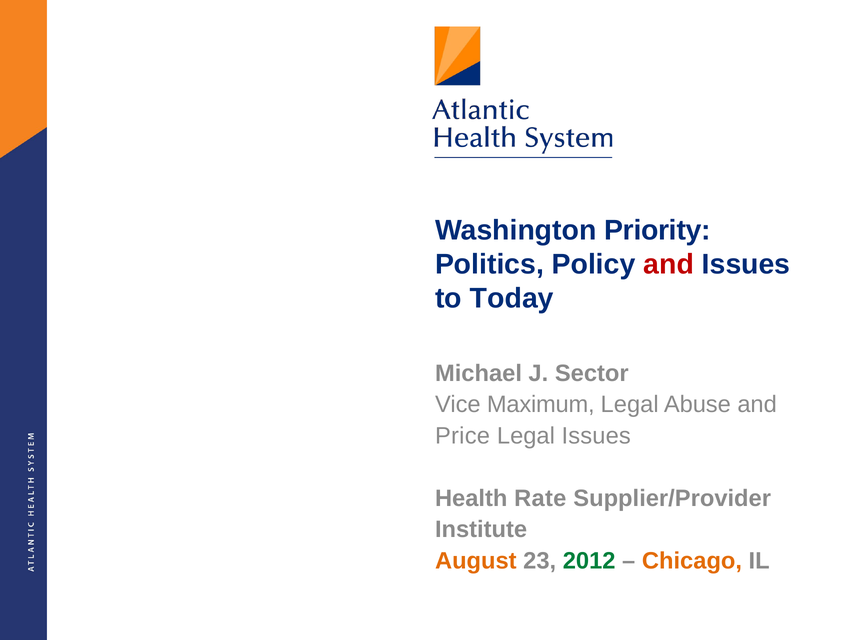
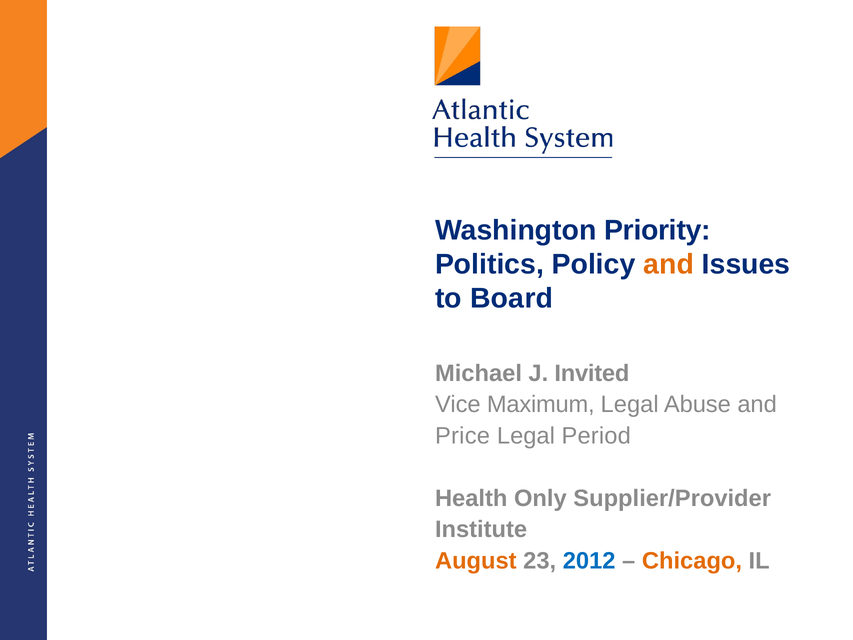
and at (669, 264) colour: red -> orange
Today: Today -> Board
Sector: Sector -> Invited
Legal Issues: Issues -> Period
Rate: Rate -> Only
2012 colour: green -> blue
